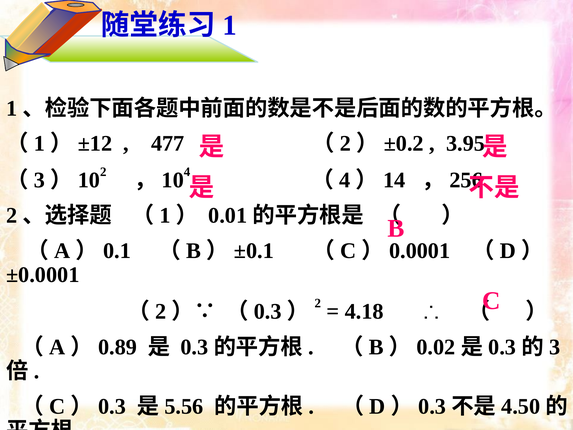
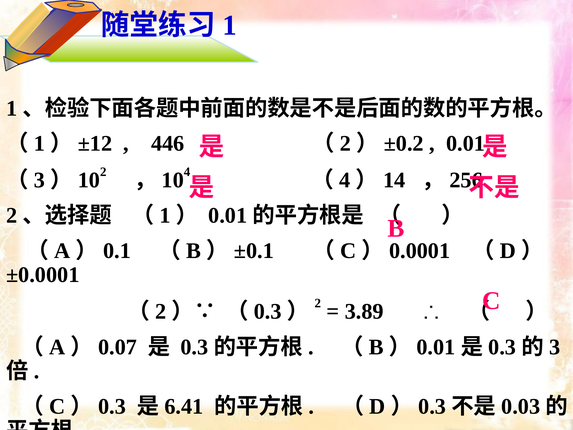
477: 477 -> 446
3.95 at (465, 143): 3.95 -> 0.01
4.18: 4.18 -> 3.89
0.89: 0.89 -> 0.07
0.02 at (436, 347): 0.02 -> 0.01
5.56: 5.56 -> 6.41
4.50: 4.50 -> 0.03
